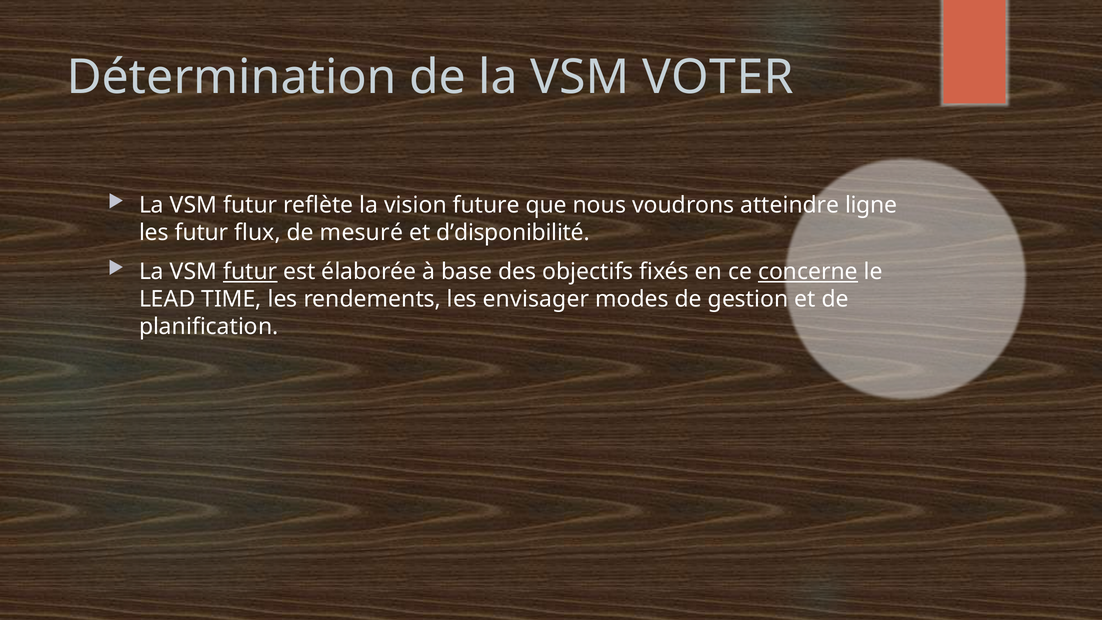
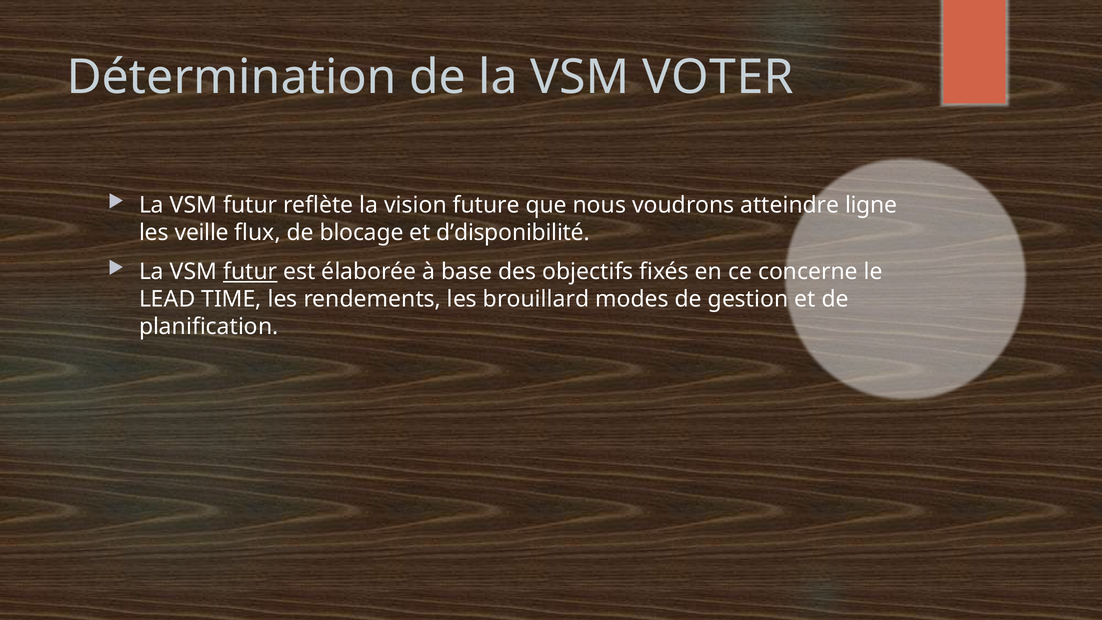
les futur: futur -> veille
mesuré: mesuré -> blocage
concerne underline: present -> none
envisager: envisager -> brouillard
